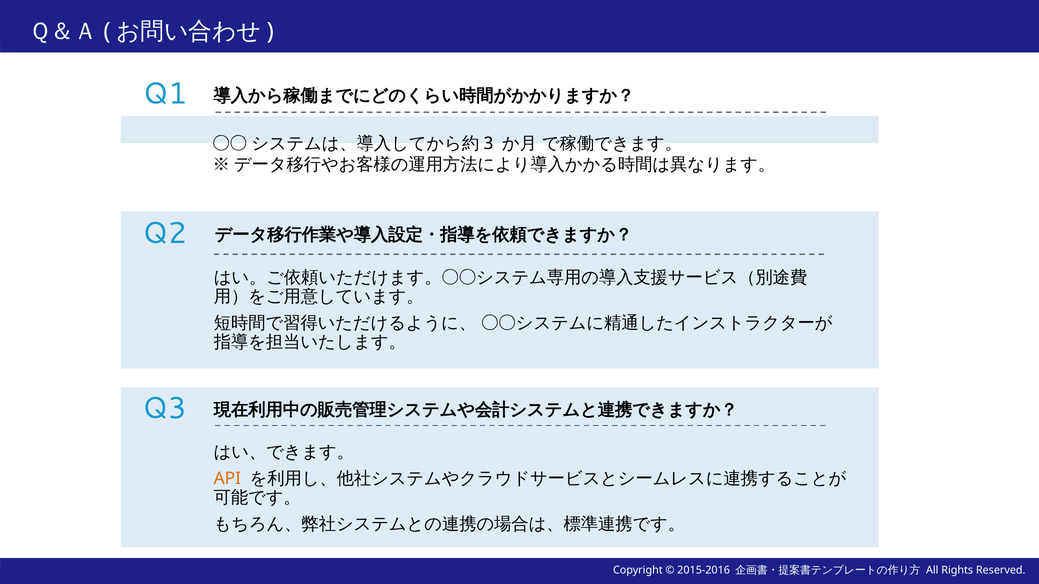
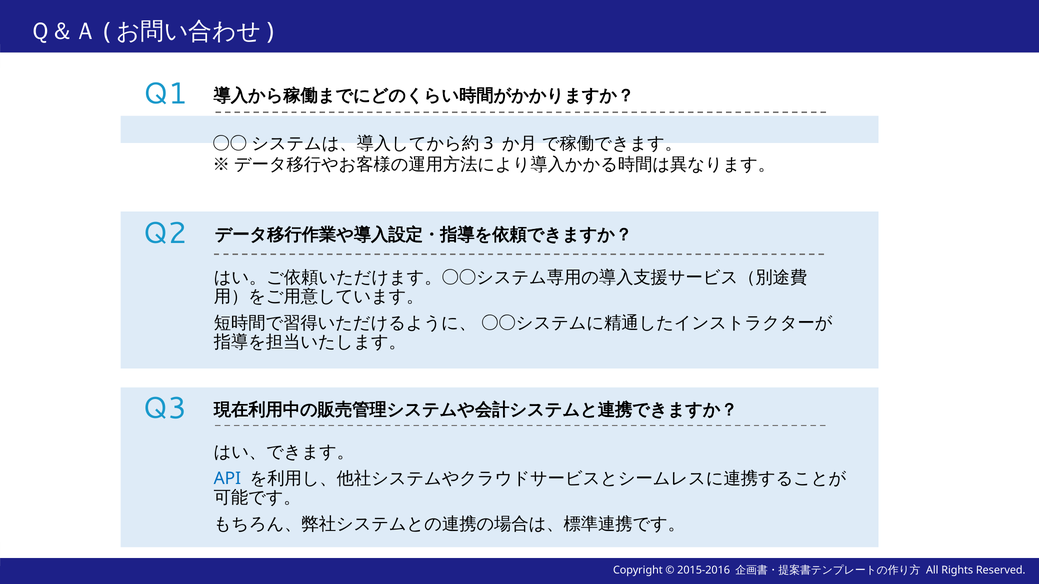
API colour: orange -> blue
